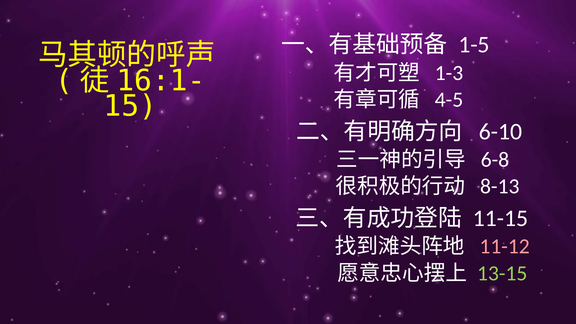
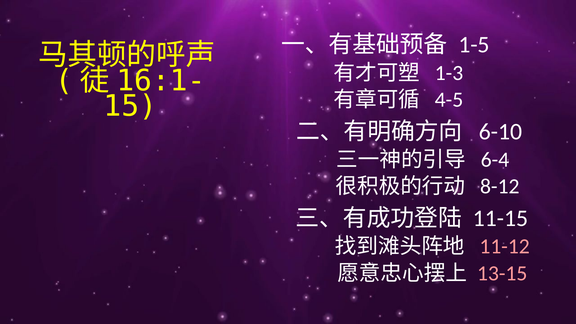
6-8: 6-8 -> 6-4
8-13: 8-13 -> 8-12
13-15 colour: light green -> pink
